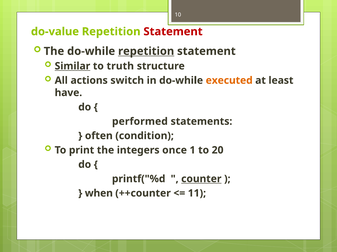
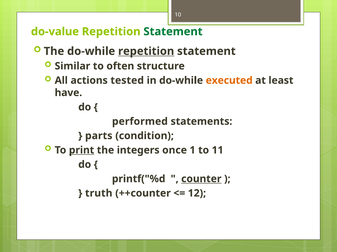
Statement at (173, 32) colour: red -> green
Similar underline: present -> none
truth: truth -> often
switch: switch -> tested
often: often -> parts
print underline: none -> present
20: 20 -> 11
when: when -> truth
11: 11 -> 12
